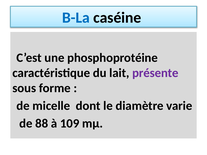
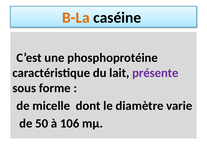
B-La colour: blue -> orange
88: 88 -> 50
109: 109 -> 106
